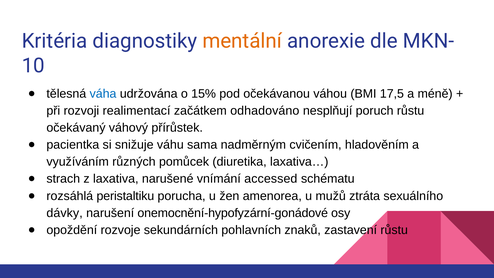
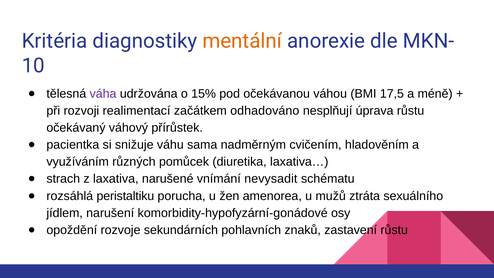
váha colour: blue -> purple
poruch: poruch -> úprava
accessed: accessed -> nevysadit
dávky: dávky -> jídlem
onemocnění-hypofyzární-gonádové: onemocnění-hypofyzární-gonádové -> komorbidity-hypofyzární-gonádové
